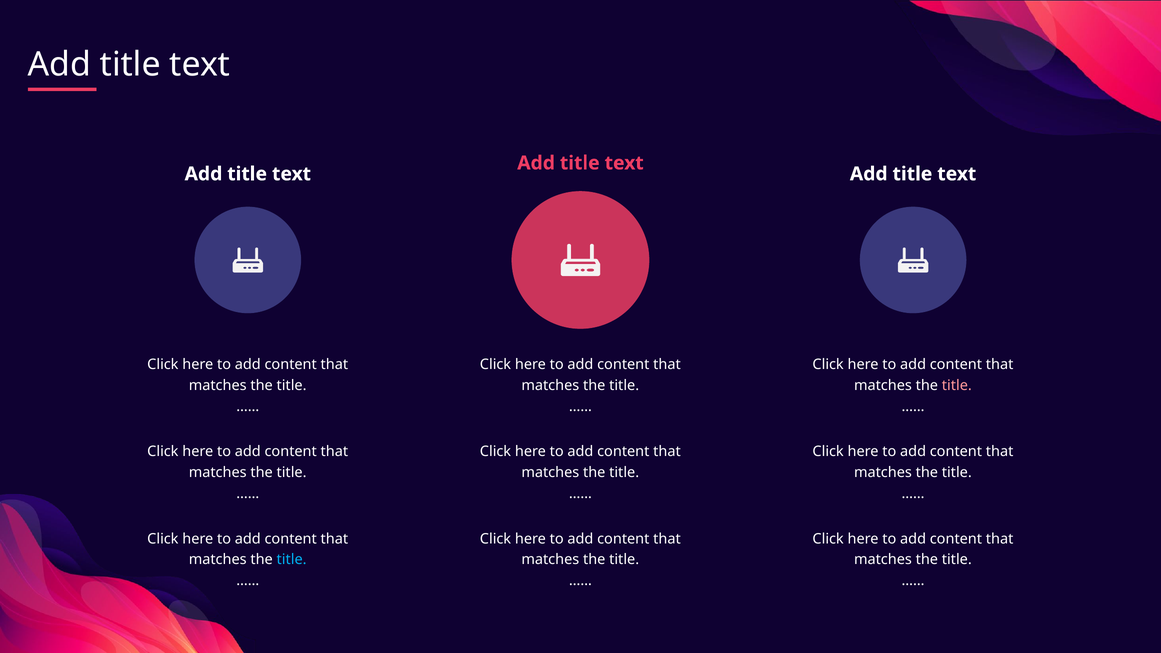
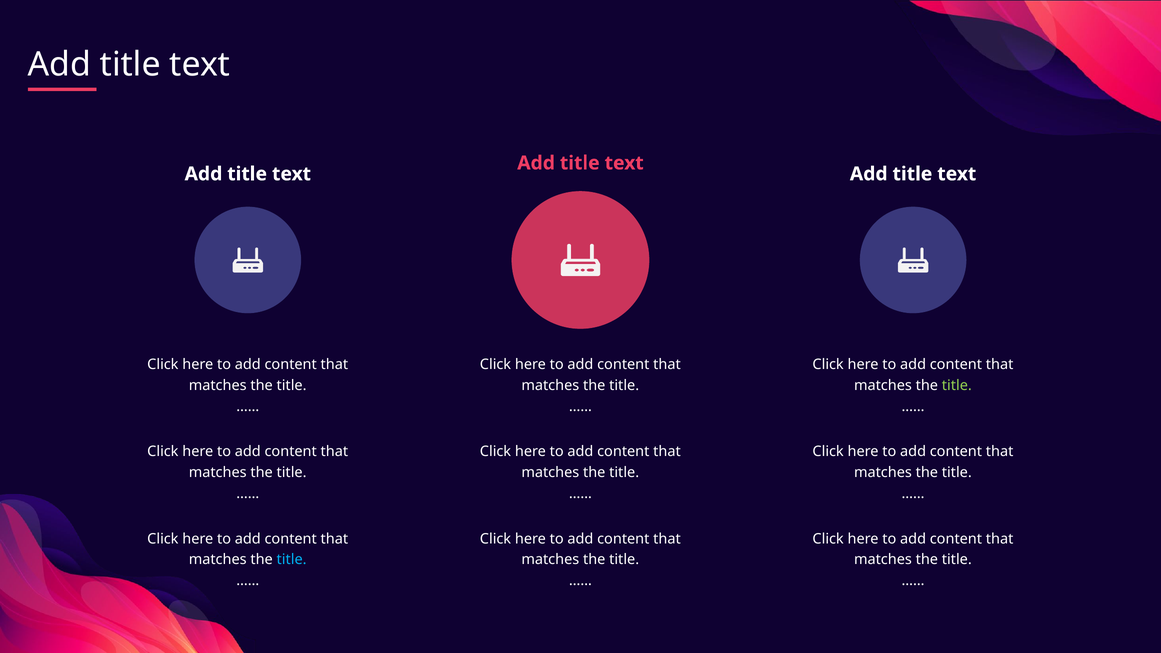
title at (957, 385) colour: pink -> light green
